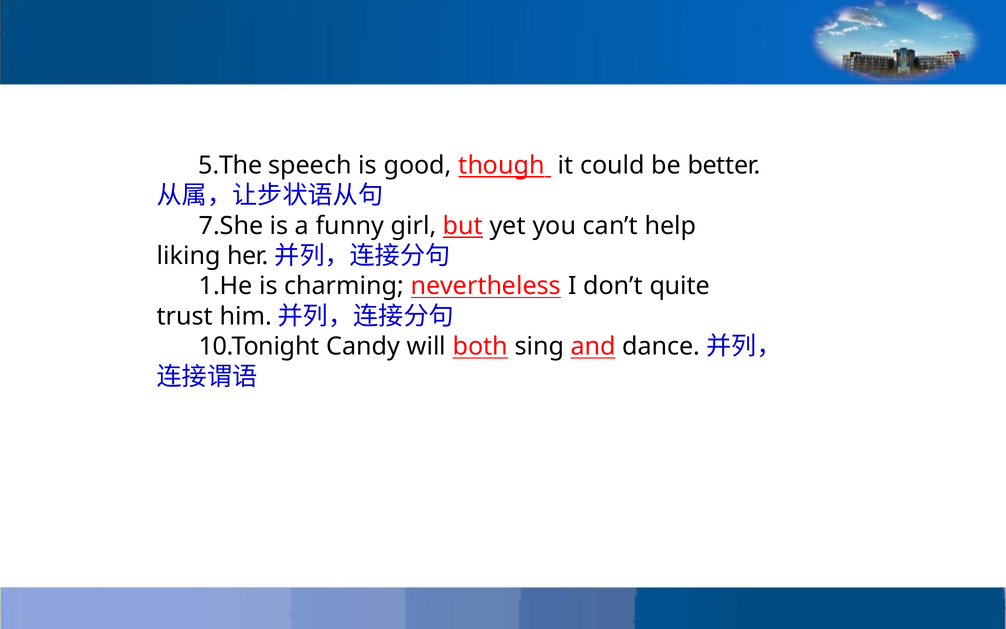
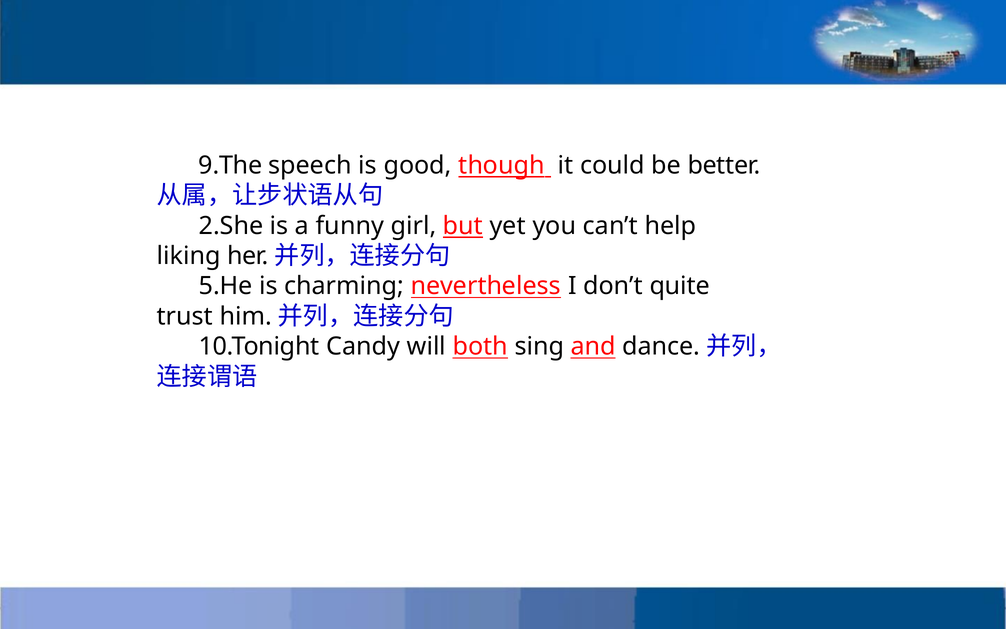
5.The: 5.The -> 9.The
7.She: 7.She -> 2.She
1.He: 1.He -> 5.He
